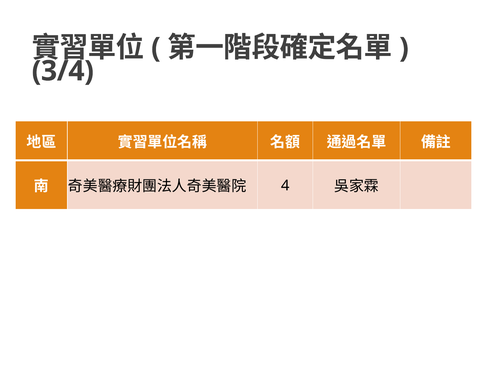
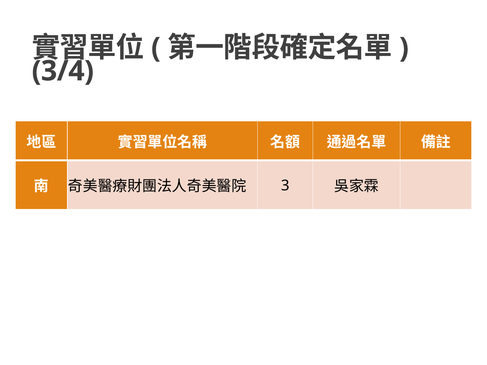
4 at (285, 186): 4 -> 3
